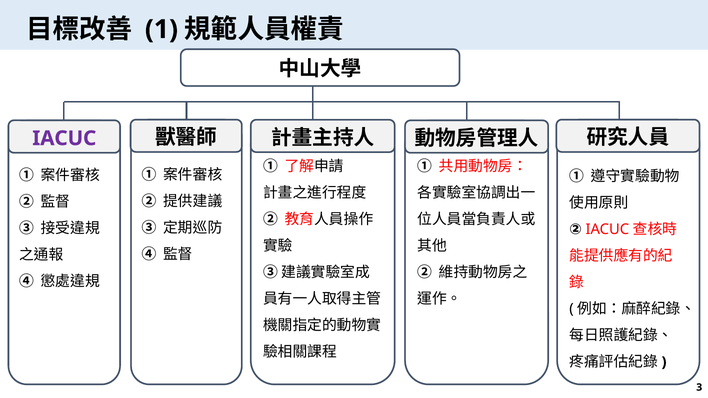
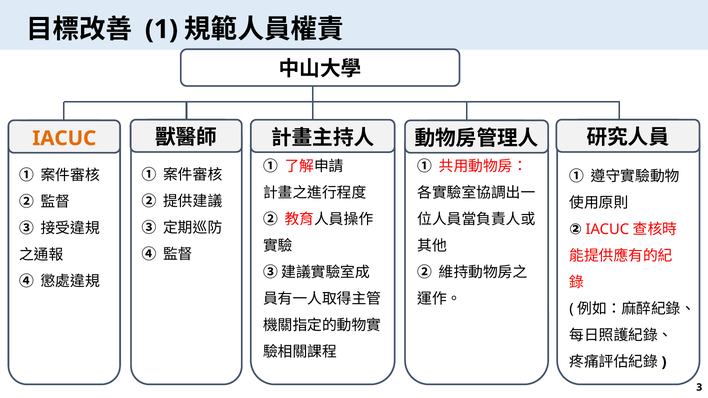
IACUC at (64, 138) colour: purple -> orange
